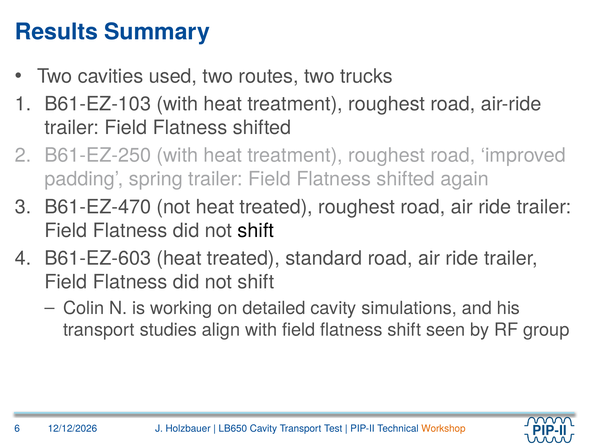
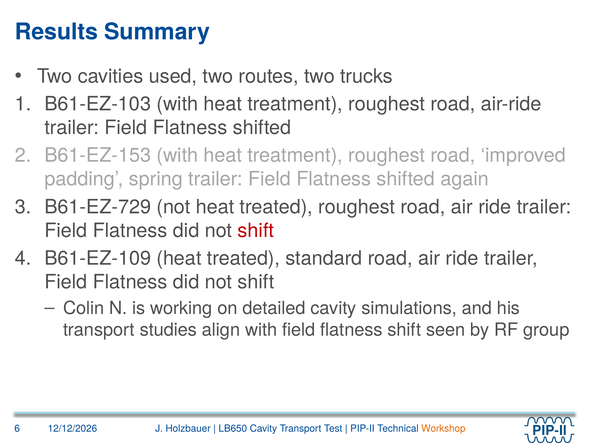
B61-EZ-250: B61-EZ-250 -> B61-EZ-153
B61-EZ-470: B61-EZ-470 -> B61-EZ-729
shift at (256, 230) colour: black -> red
B61-EZ-603: B61-EZ-603 -> B61-EZ-109
